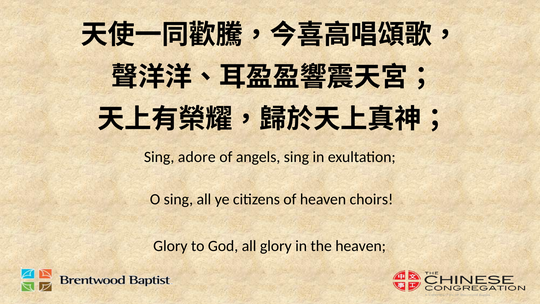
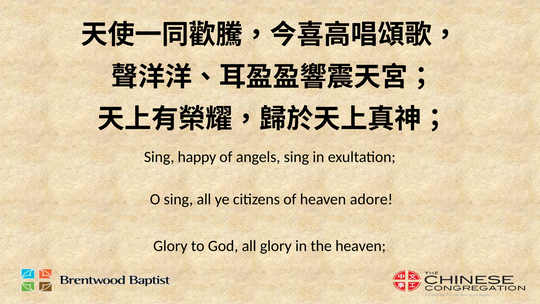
adore: adore -> happy
choirs: choirs -> adore
